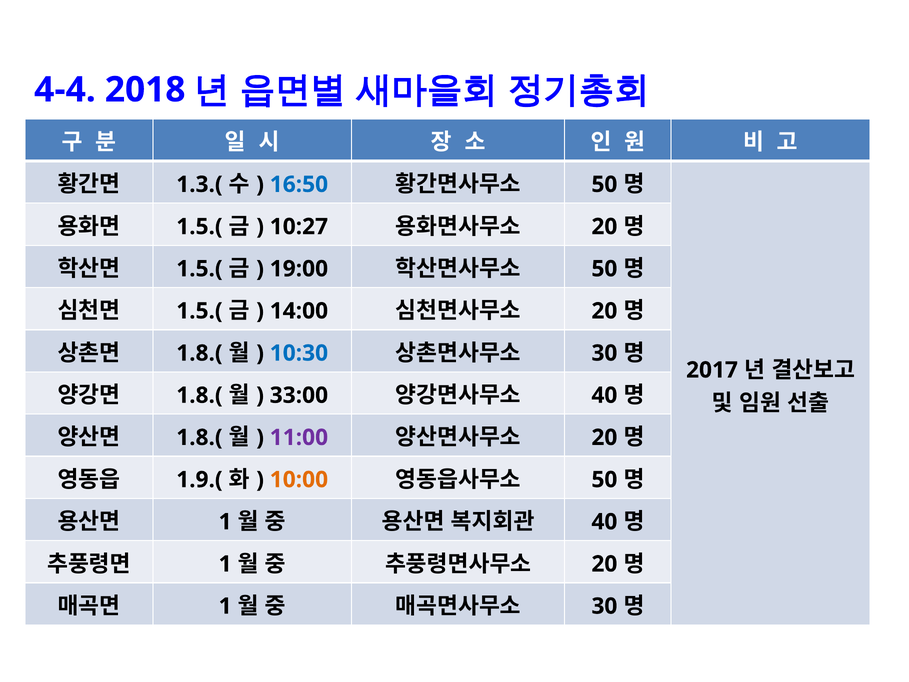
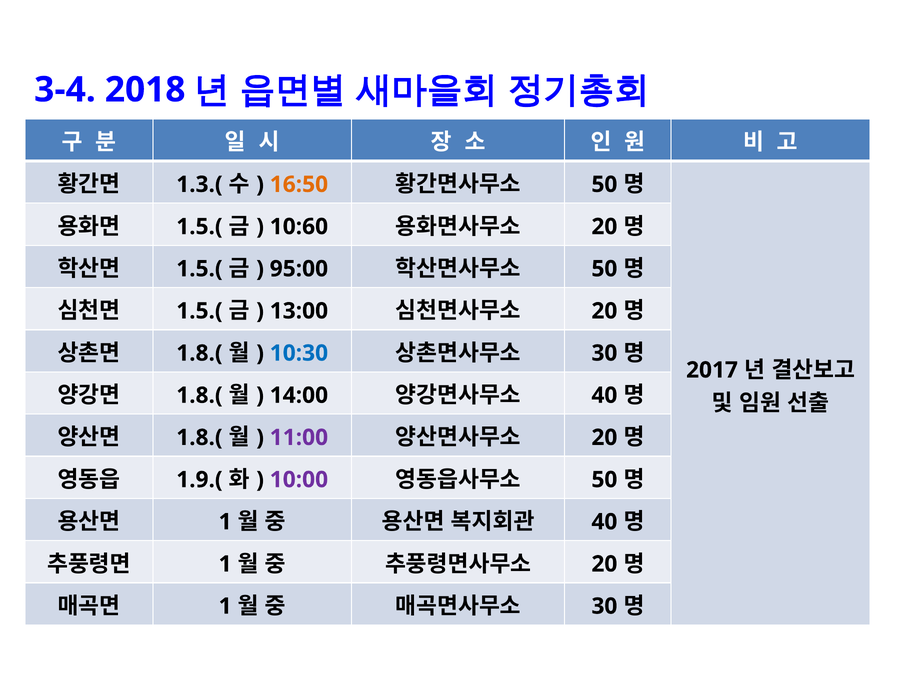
4-4: 4-4 -> 3-4
16:50 colour: blue -> orange
10:27: 10:27 -> 10:60
19:00: 19:00 -> 95:00
14:00: 14:00 -> 13:00
33:00: 33:00 -> 14:00
10:00 colour: orange -> purple
